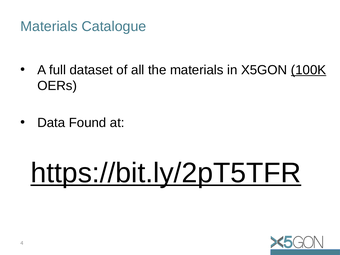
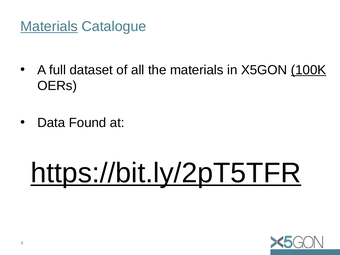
Materials at (49, 27) underline: none -> present
